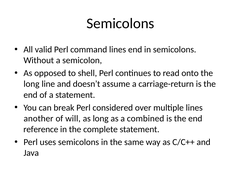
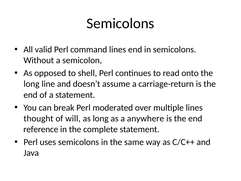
considered: considered -> moderated
another: another -> thought
combined: combined -> anywhere
